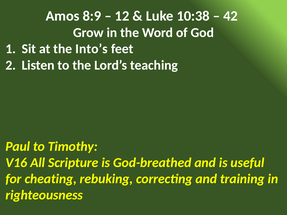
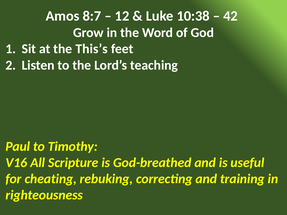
8:9: 8:9 -> 8:7
Into’s: Into’s -> This’s
